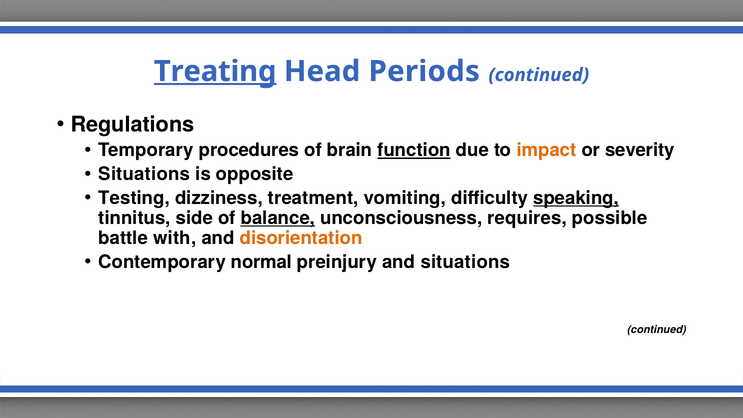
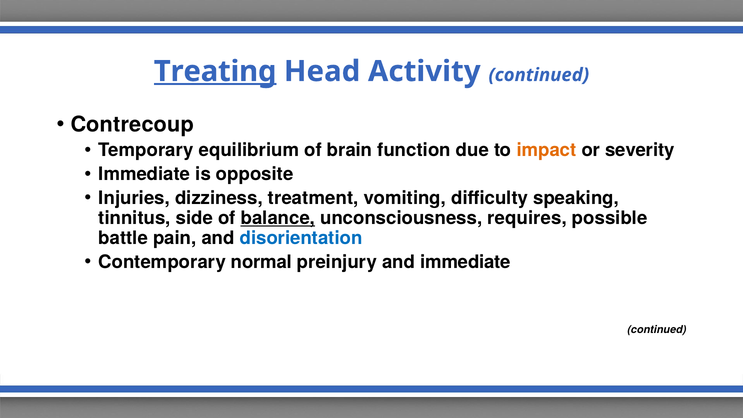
Periods: Periods -> Activity
Regulations: Regulations -> Contrecoup
procedures: procedures -> equilibrium
function underline: present -> none
Situations at (144, 174): Situations -> Immediate
Testing: Testing -> Injuries
speaking underline: present -> none
with: with -> pain
disorientation colour: orange -> blue
and situations: situations -> immediate
